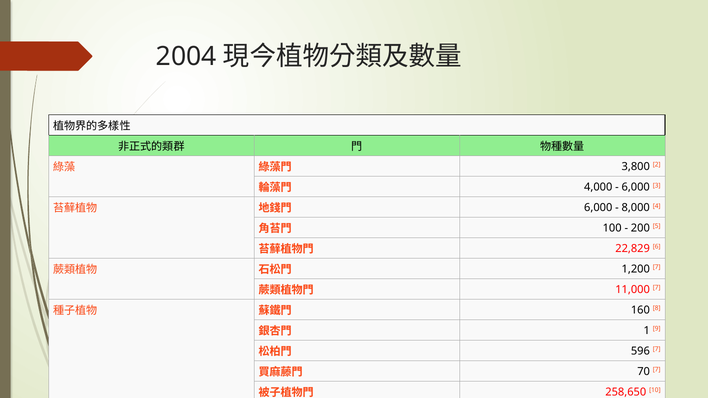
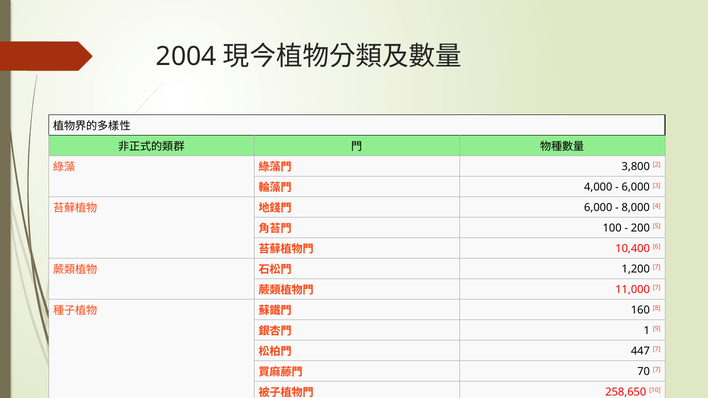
22,829: 22,829 -> 10,400
596: 596 -> 447
